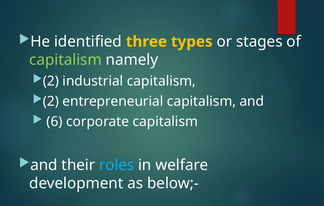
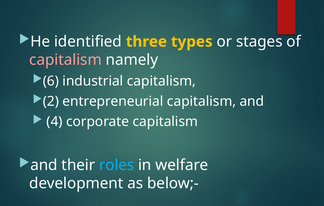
capitalism at (66, 60) colour: light green -> pink
2 at (51, 81): 2 -> 6
6: 6 -> 4
